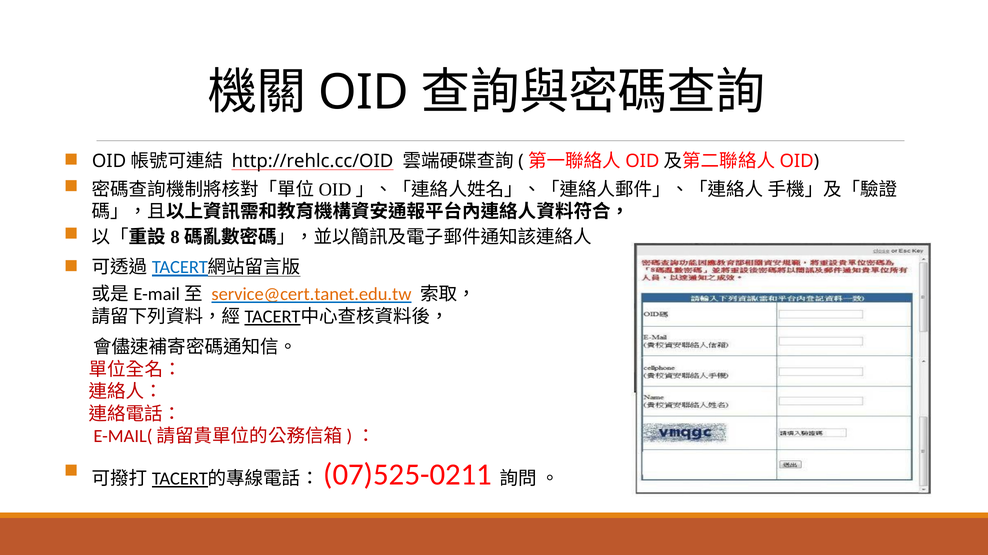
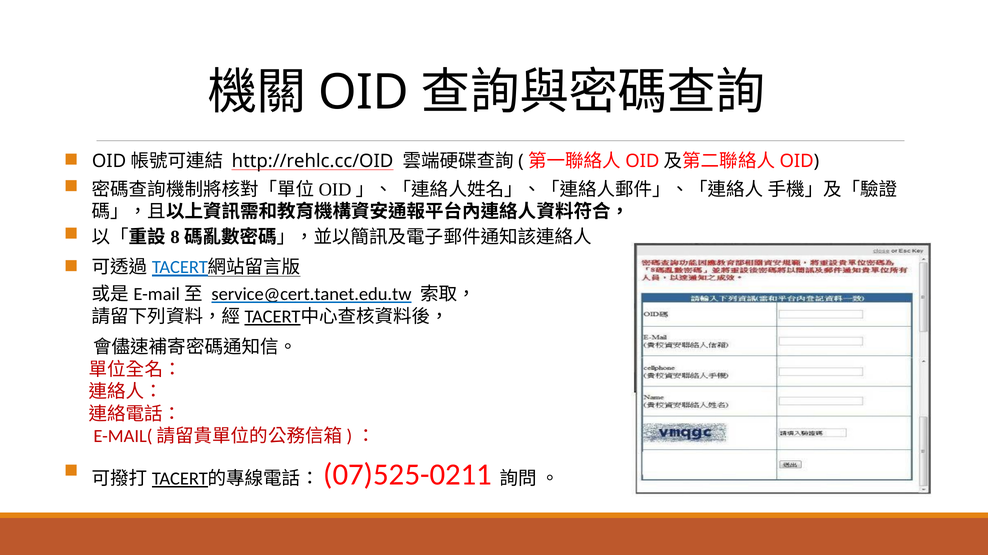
service@cert.tanet.edu.tw colour: orange -> black
